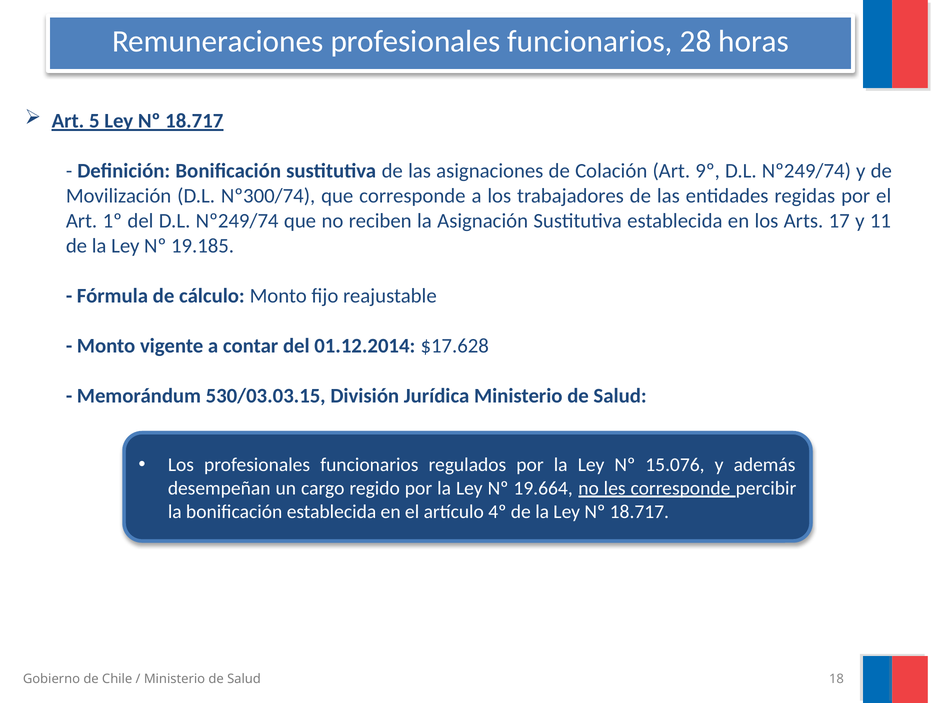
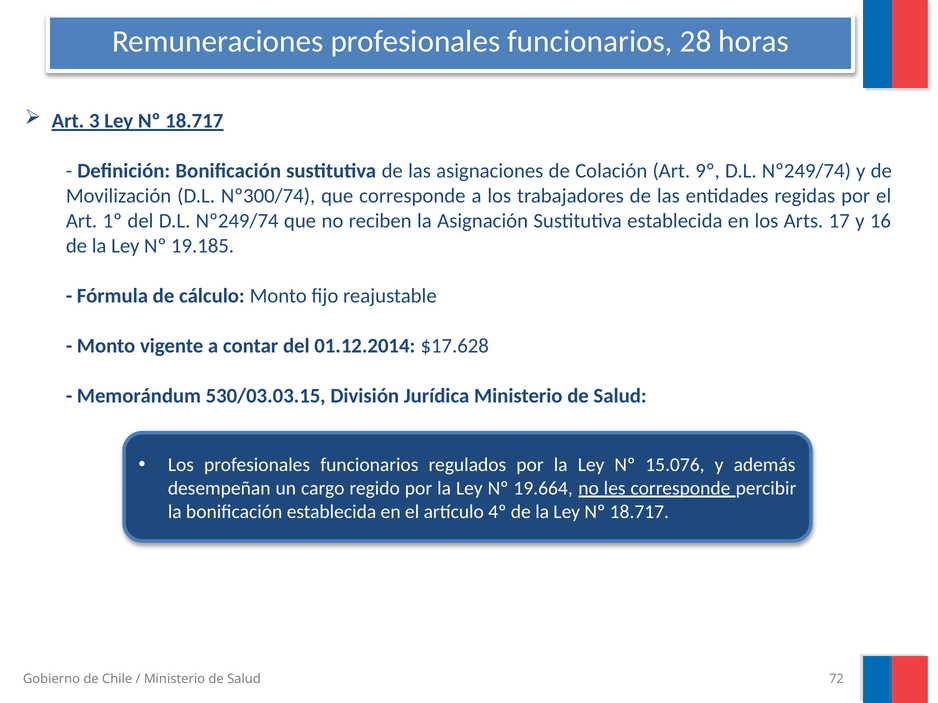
5: 5 -> 3
11: 11 -> 16
18: 18 -> 72
